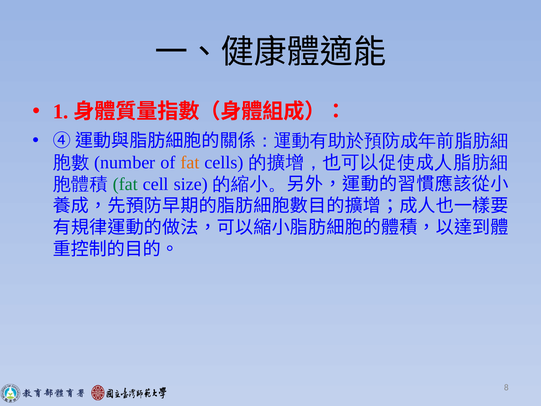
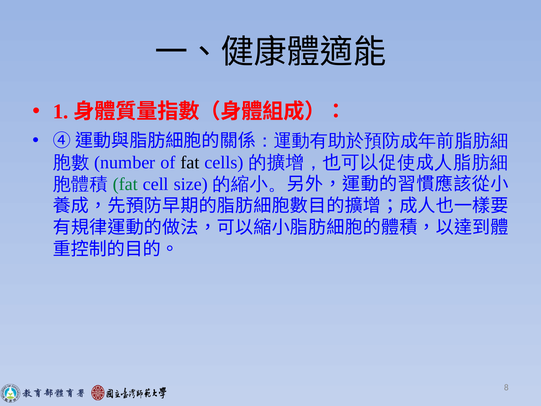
fat at (190, 162) colour: orange -> black
